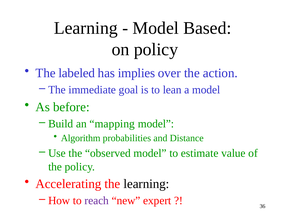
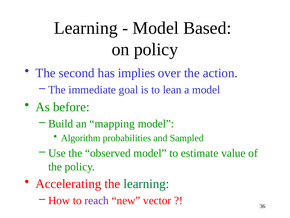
labeled: labeled -> second
Distance: Distance -> Sampled
learning at (146, 184) colour: black -> green
expert: expert -> vector
